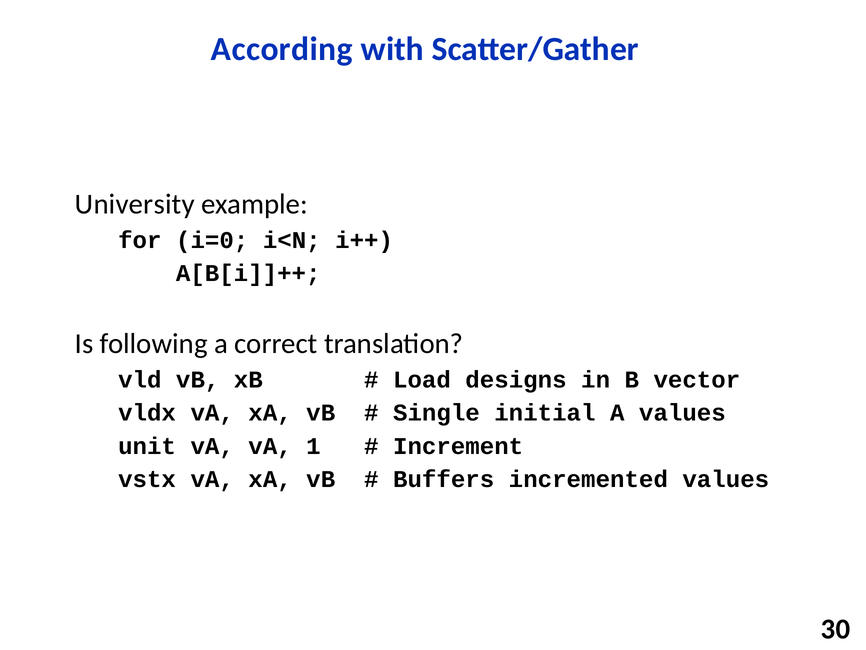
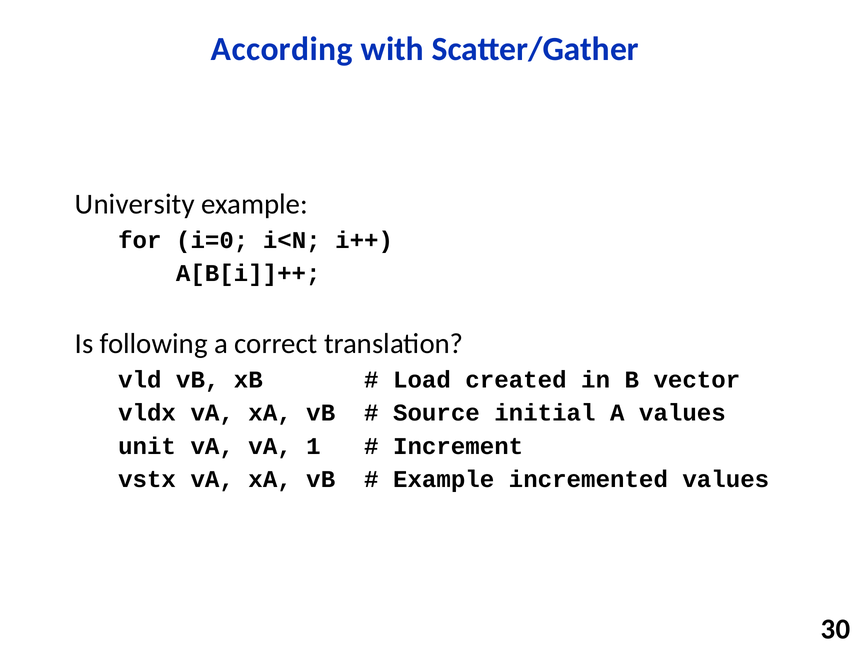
designs: designs -> created
Single: Single -> Source
Buffers at (444, 479): Buffers -> Example
